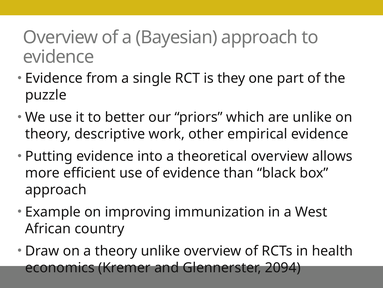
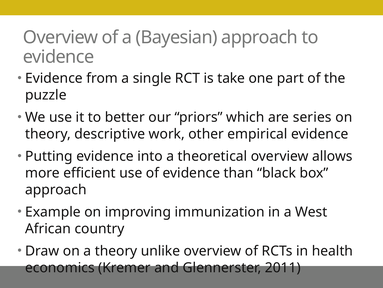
they: they -> take
are unlike: unlike -> series
2094: 2094 -> 2011
